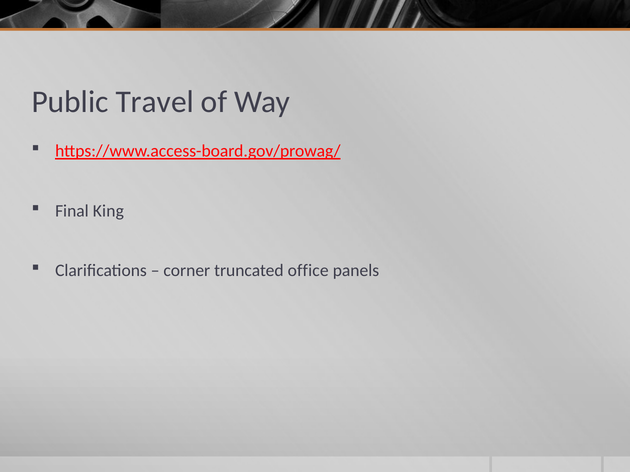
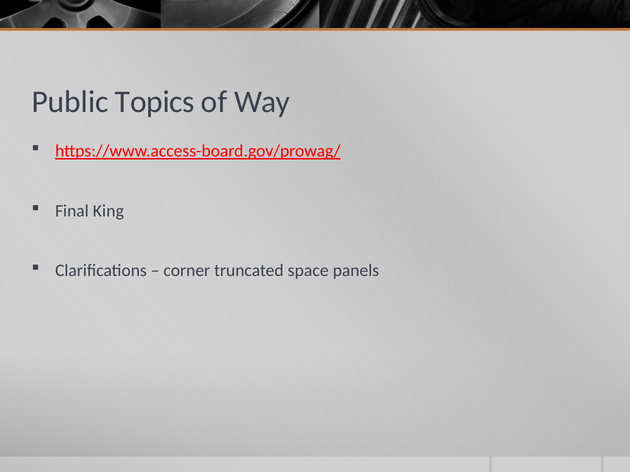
Travel: Travel -> Topics
office: office -> space
